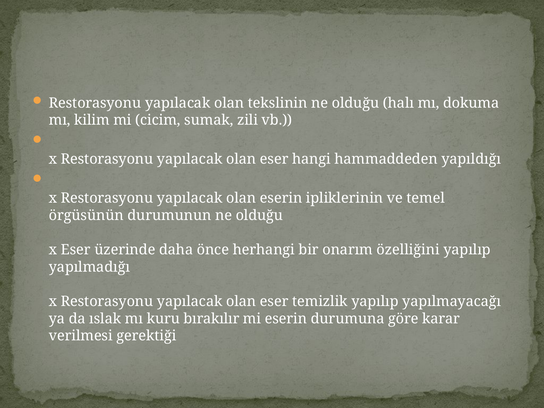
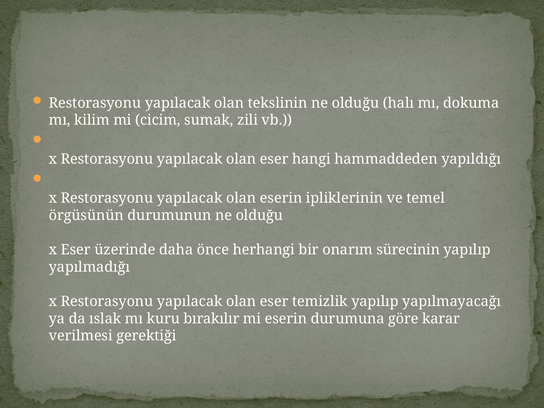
özelliğini: özelliğini -> sürecinin
